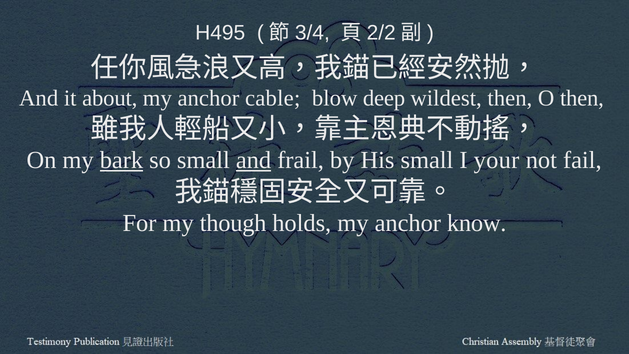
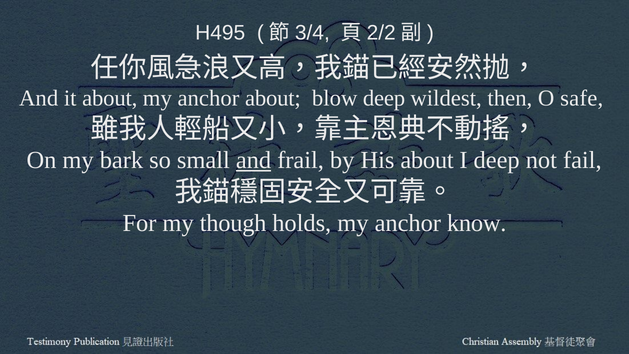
anchor cable: cable -> about
O then: then -> safe
bark underline: present -> none
His small: small -> about
I your: your -> deep
